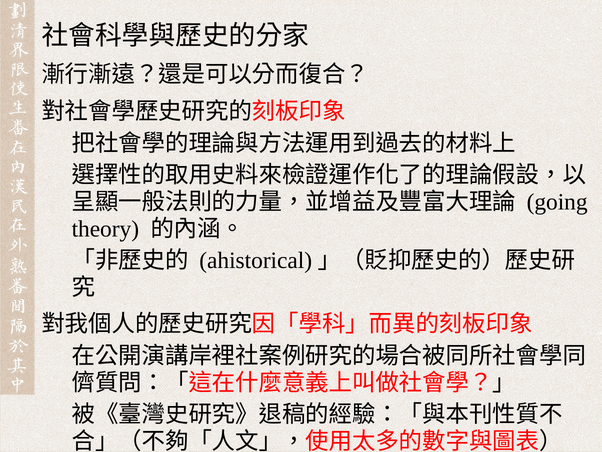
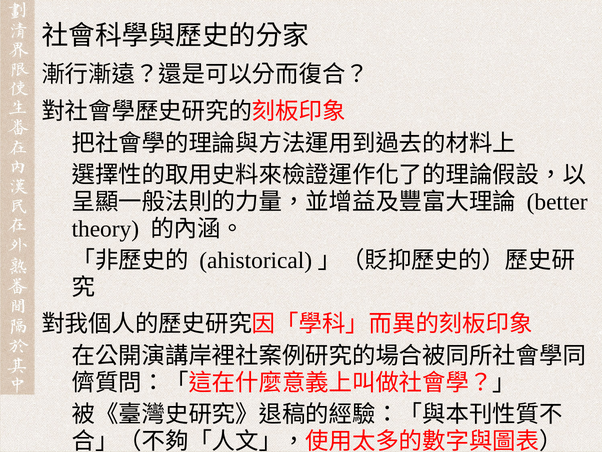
going: going -> better
